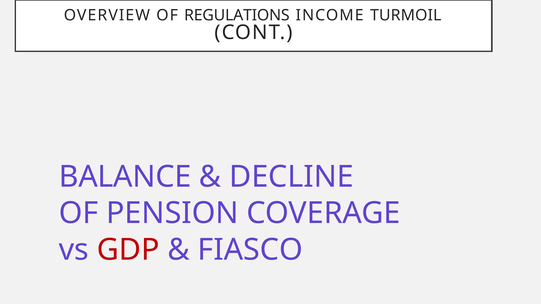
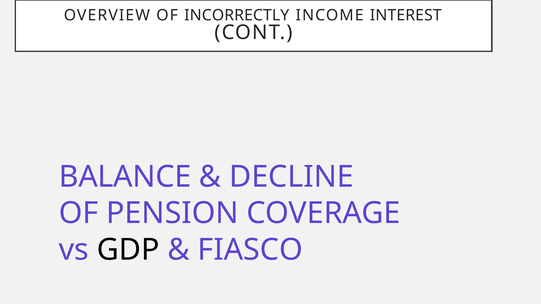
REGULATIONS: REGULATIONS -> INCORRECTLY
TURMOIL: TURMOIL -> INTEREST
GDP colour: red -> black
